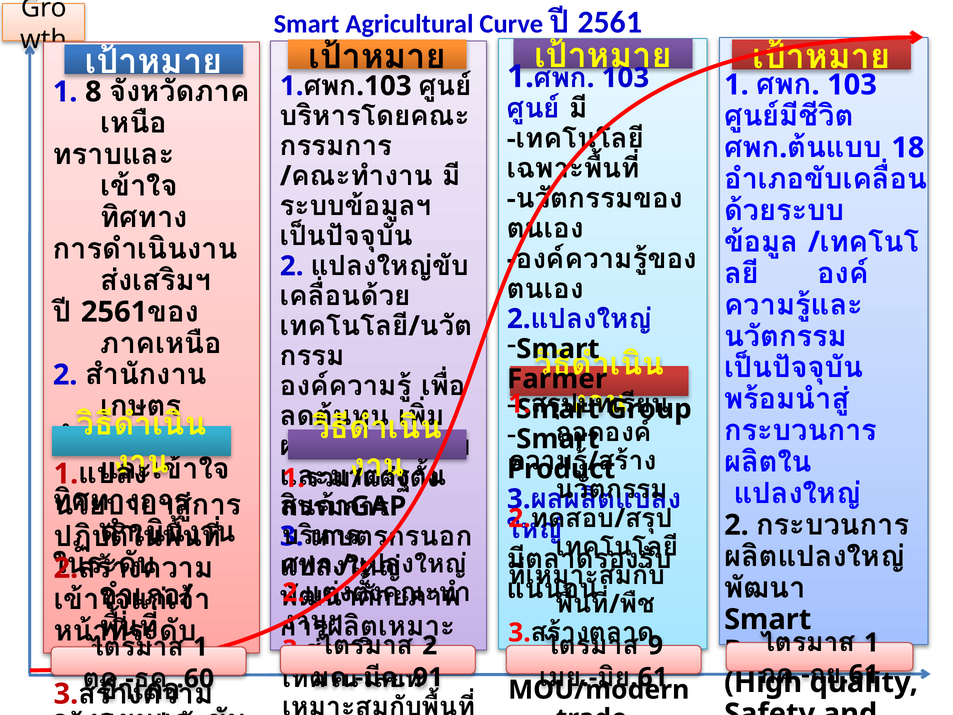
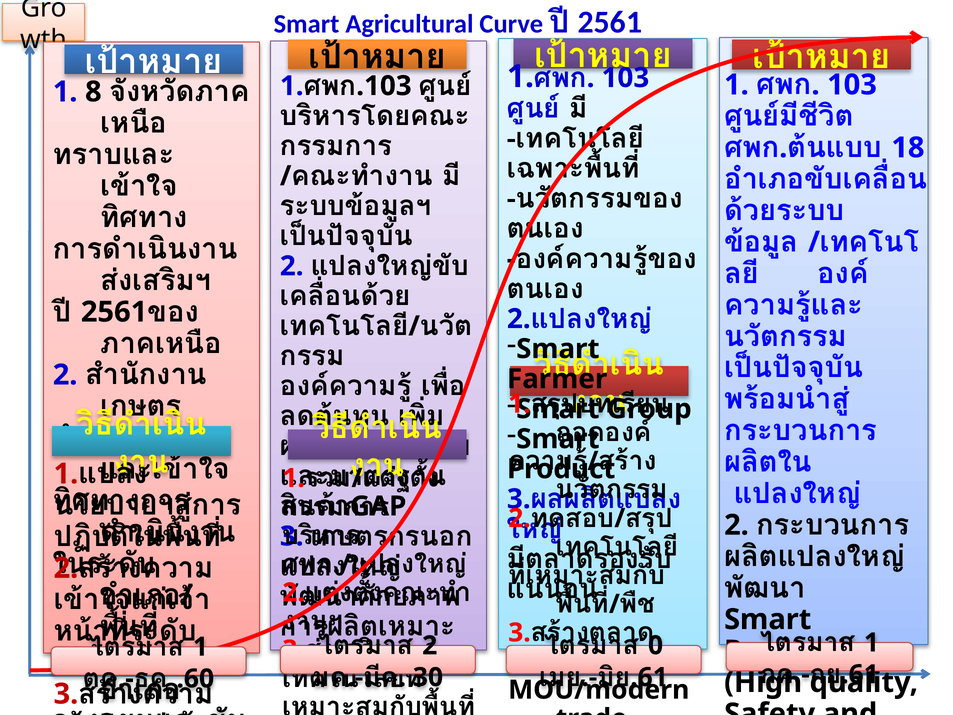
9: 9 -> 0
91: 91 -> 30
